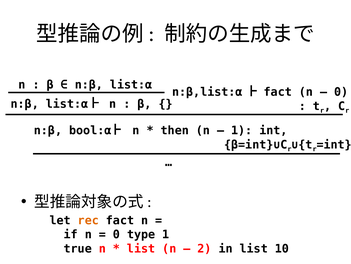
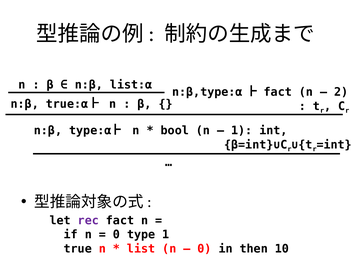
n:β,list:α: n:β,list:α -> n:β,type:α
0 at (341, 92): 0 -> 2
list:α at (67, 104): list:α -> true:α
bool:α: bool:α -> type:α
then: then -> bool
rec colour: orange -> purple
2 at (204, 248): 2 -> 0
in list: list -> then
